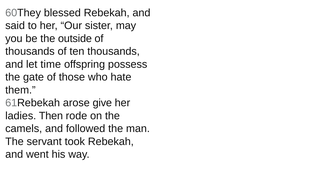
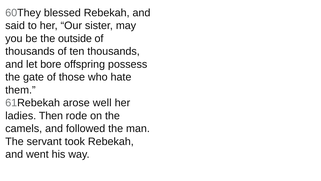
time: time -> bore
give: give -> well
